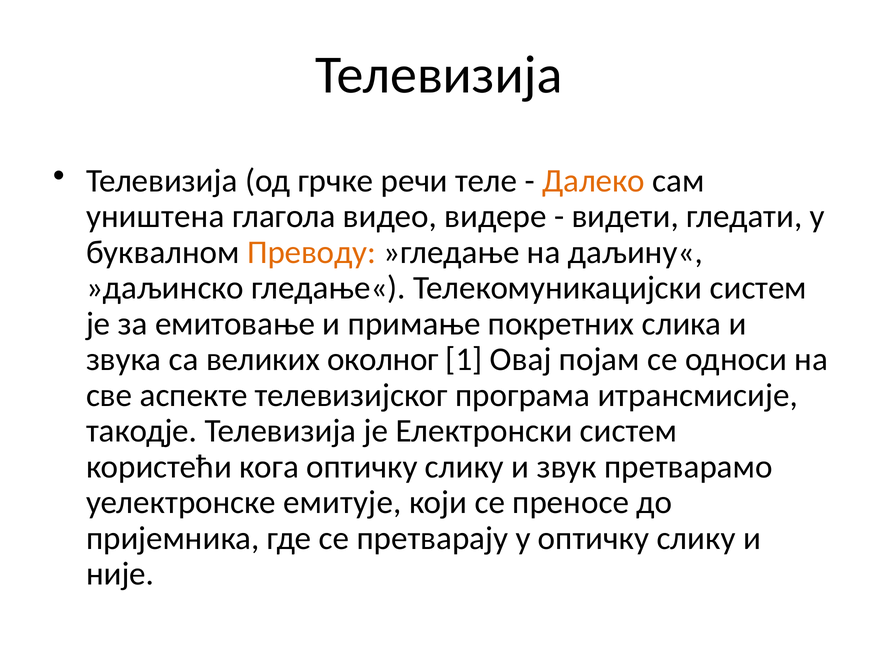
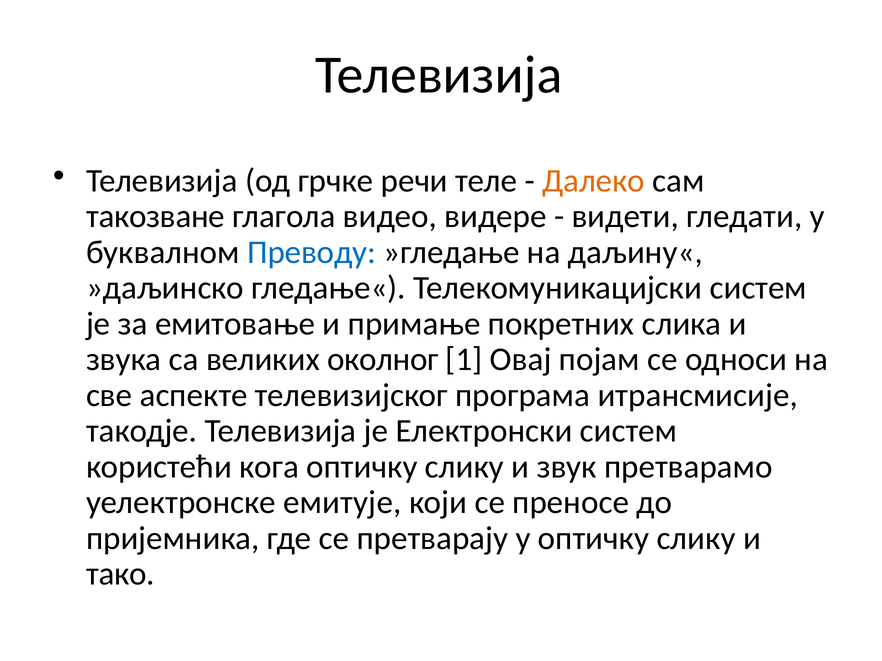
уништена: уништена -> такозване
Преводу colour: orange -> blue
није: није -> тако
